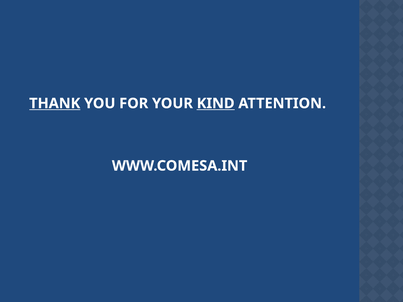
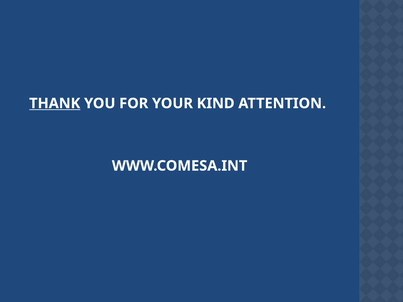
KIND underline: present -> none
